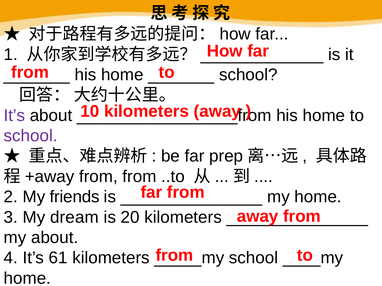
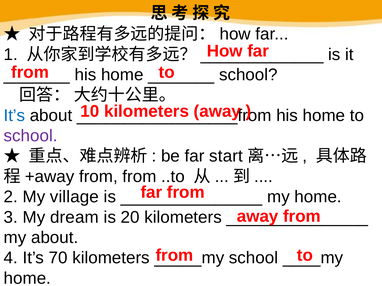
It’s at (14, 116) colour: purple -> blue
prep: prep -> start
friends: friends -> village
61: 61 -> 70
